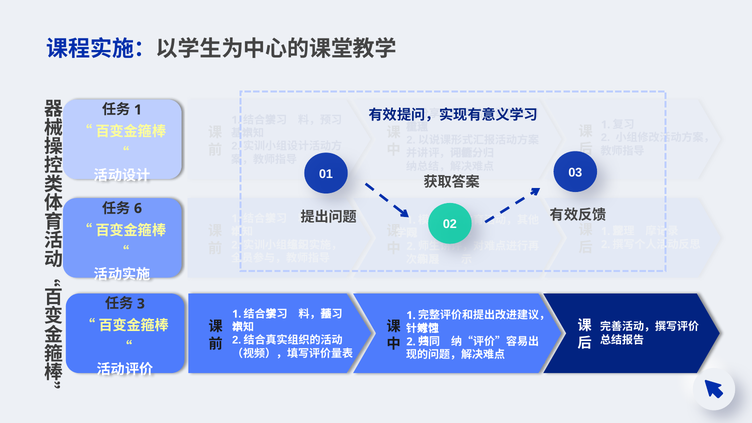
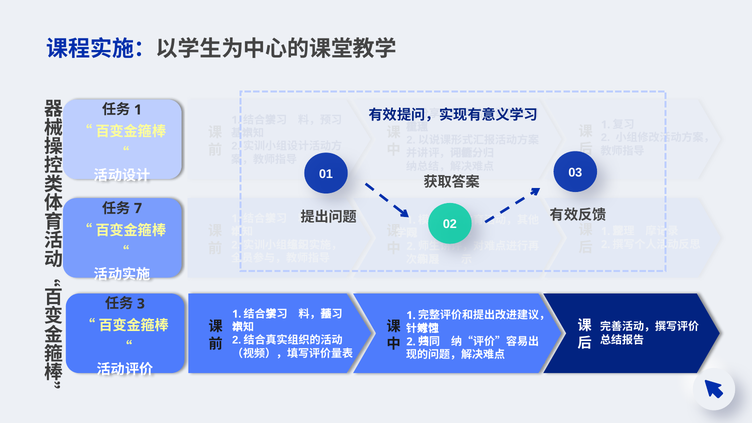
6: 6 -> 7
